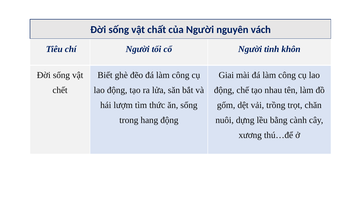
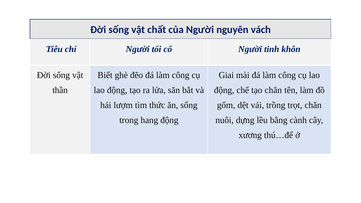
chết: chết -> thần
tạo nhau: nhau -> chăn
